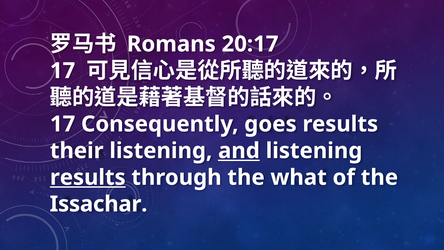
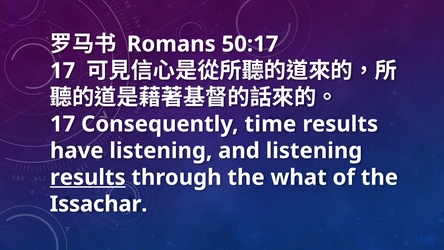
20:17: 20:17 -> 50:17
goes: goes -> time
their: their -> have
and underline: present -> none
